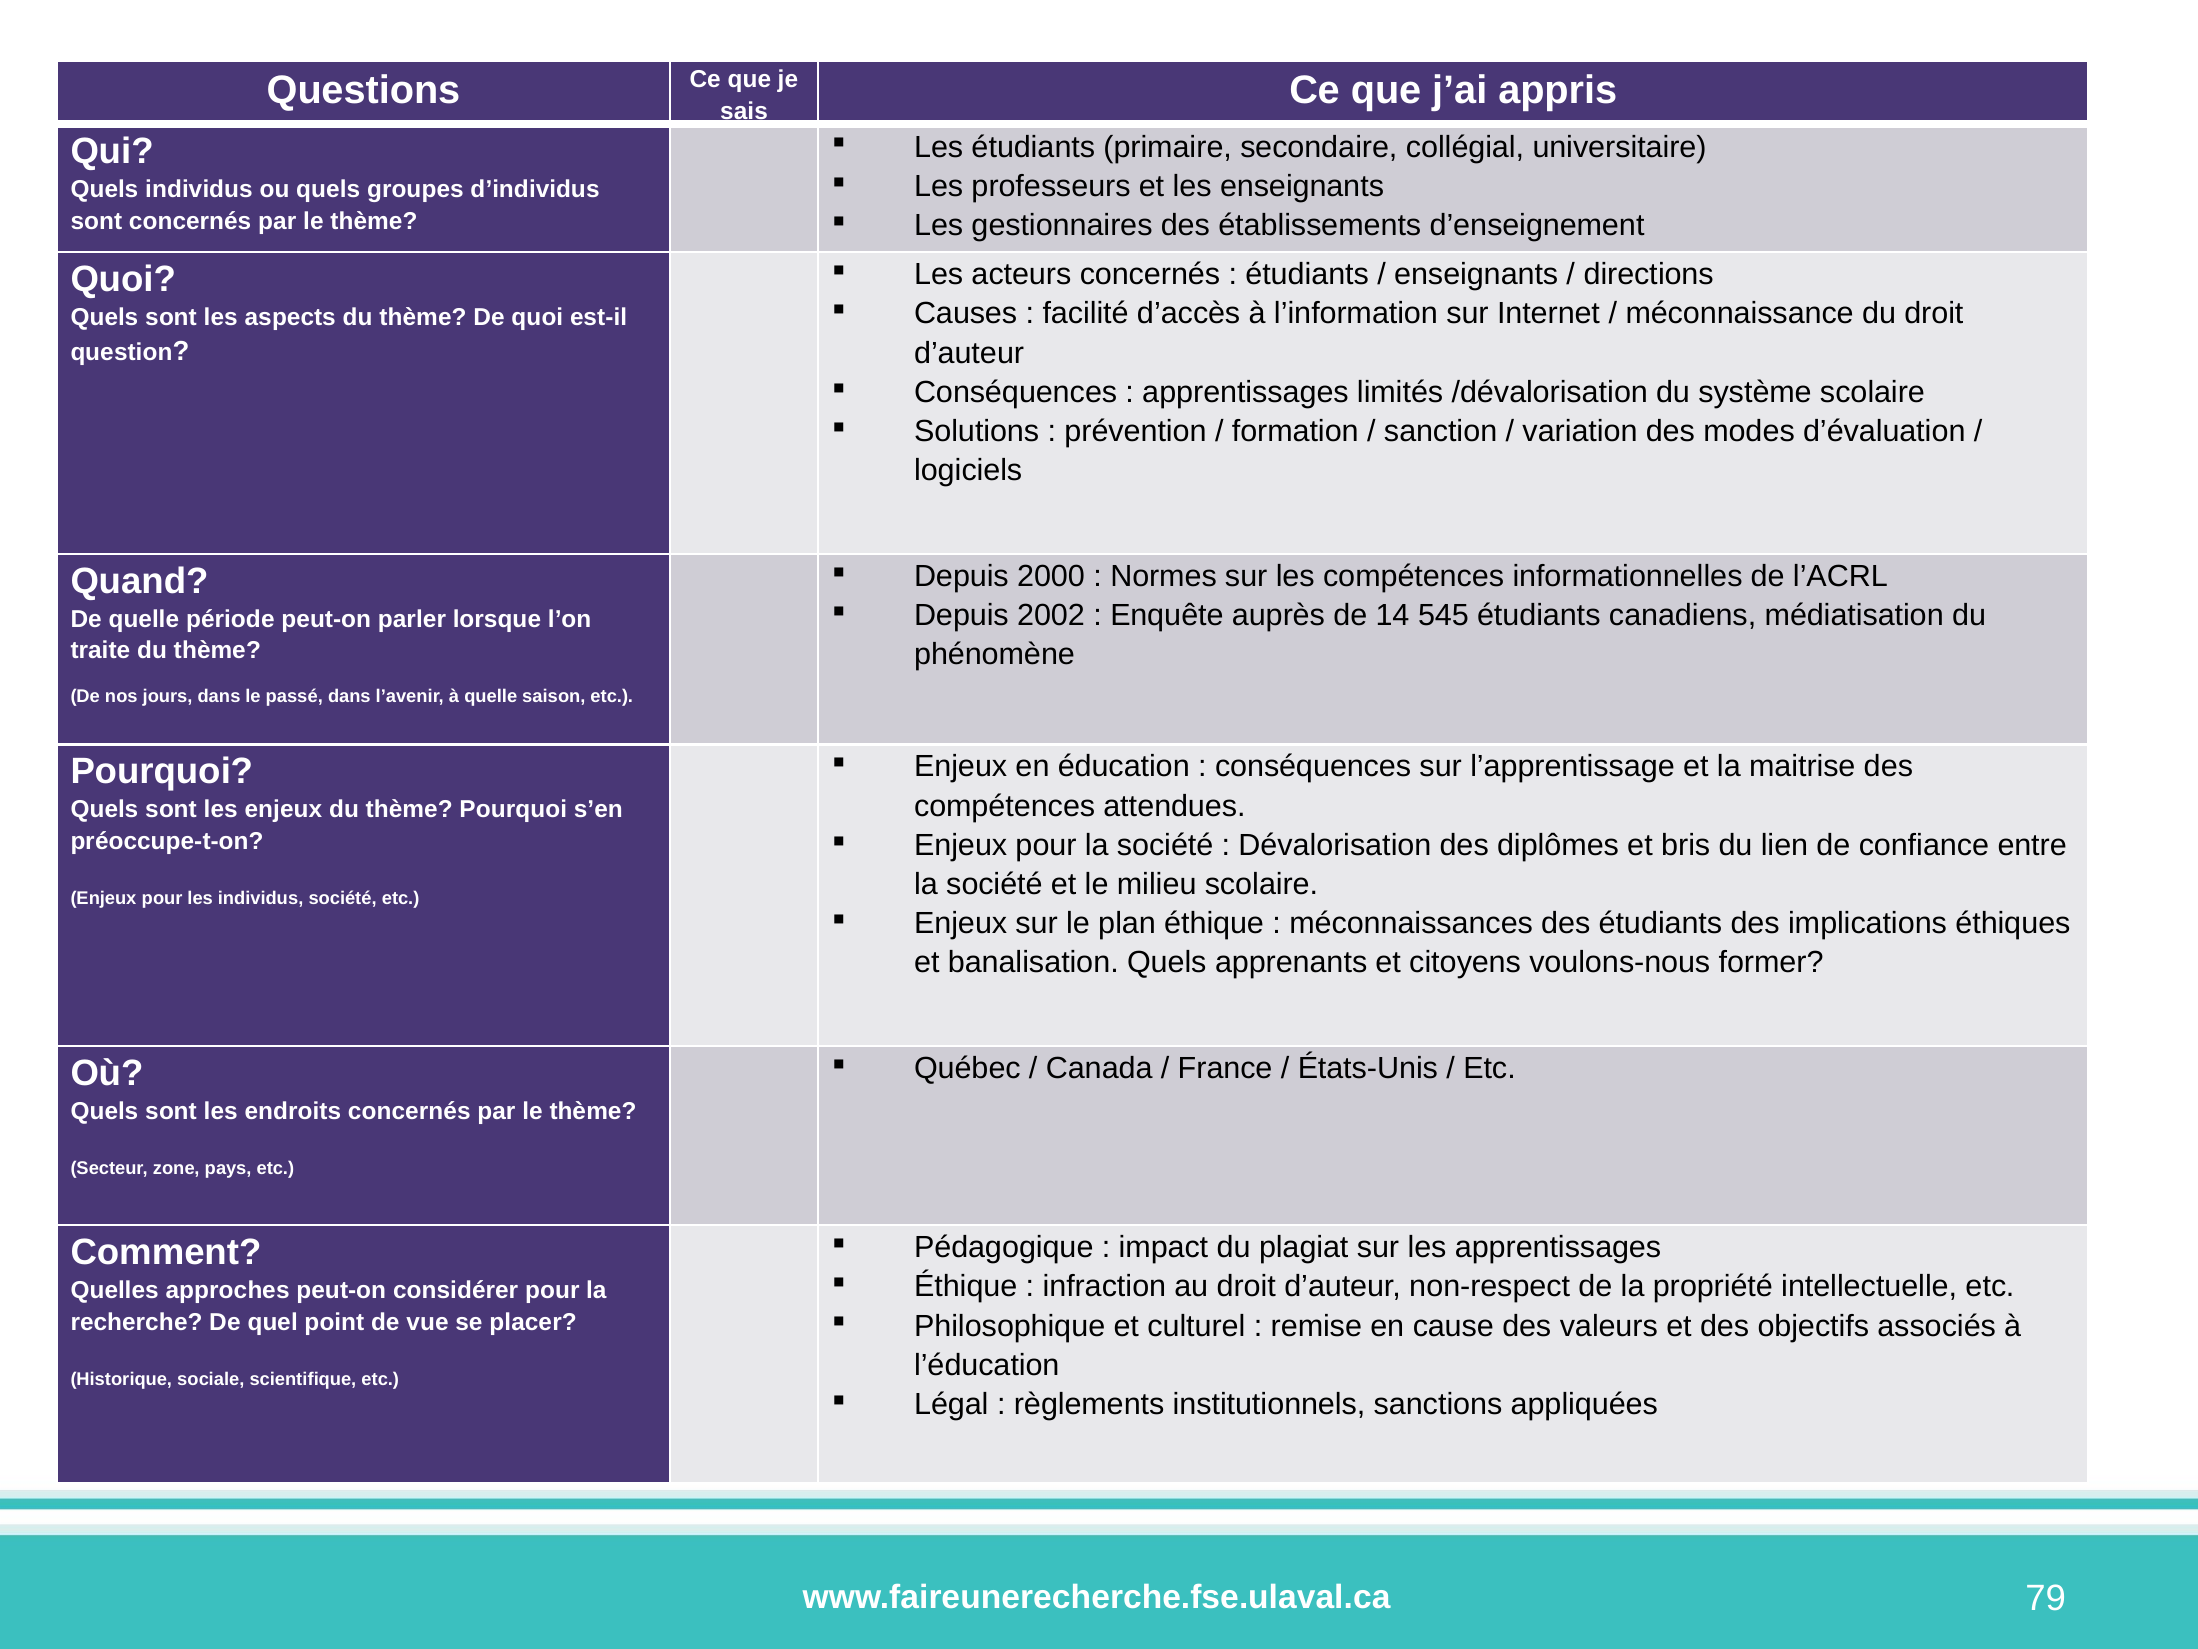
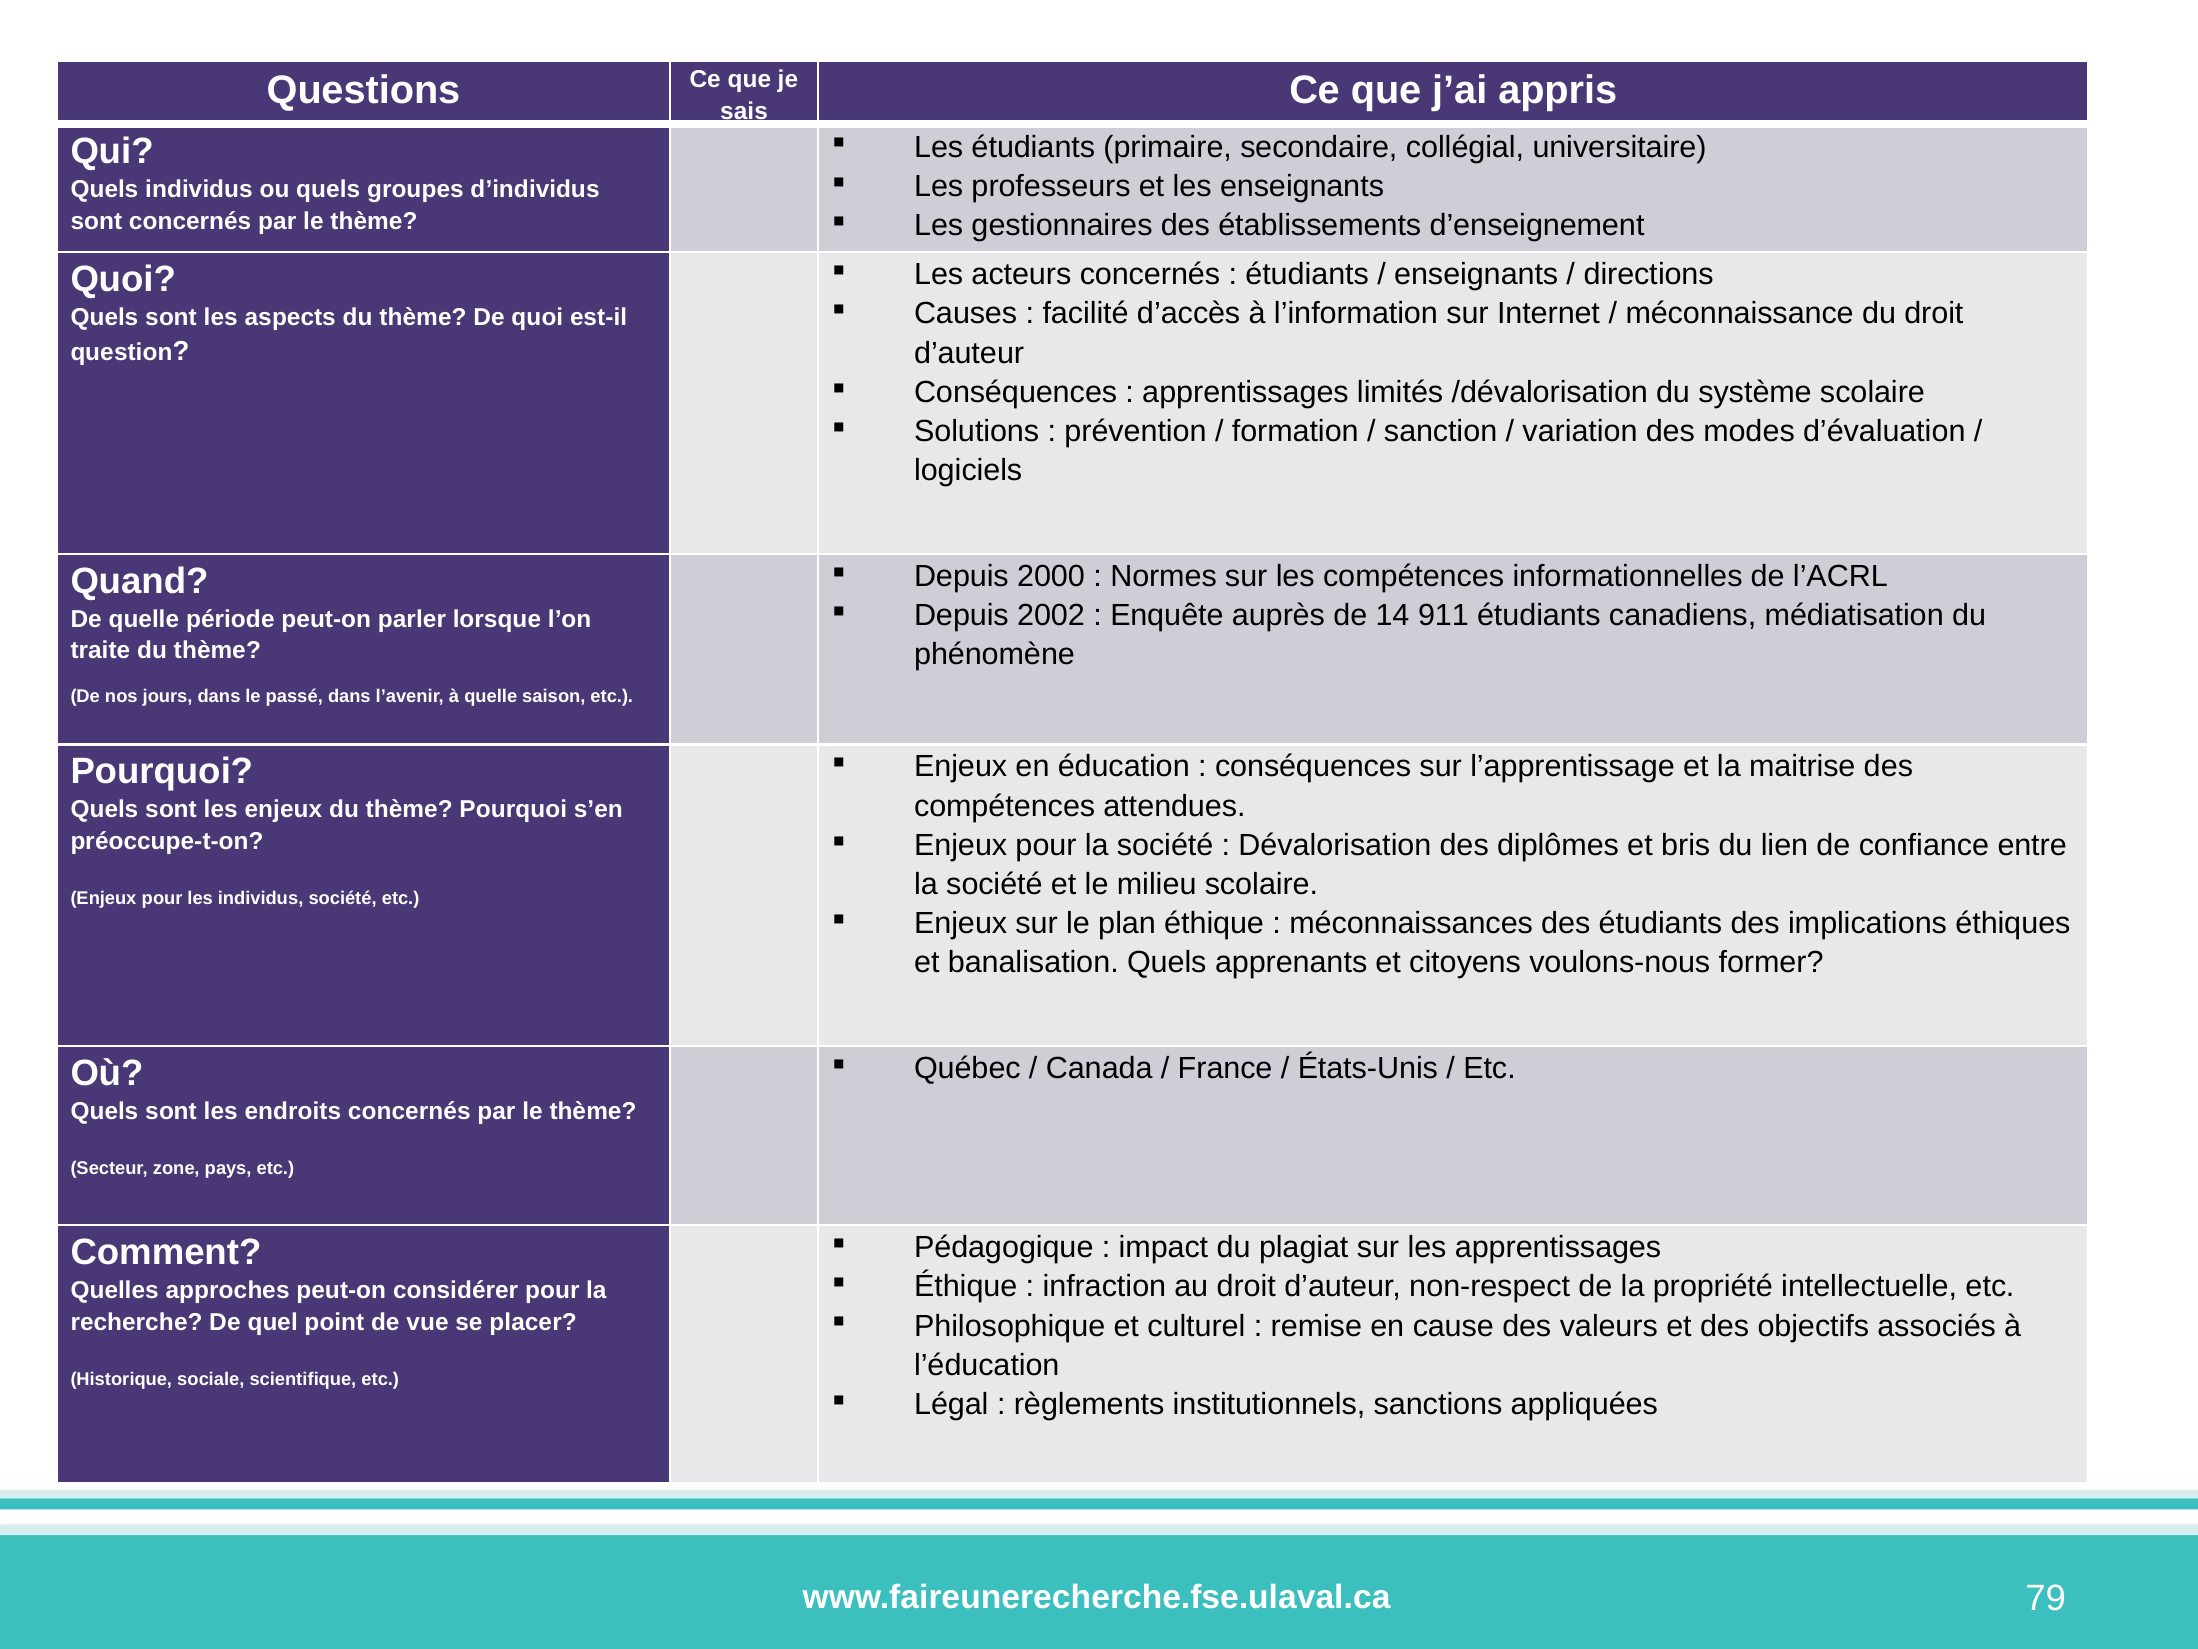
545: 545 -> 911
